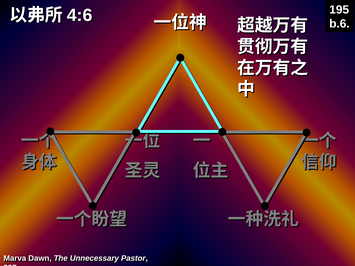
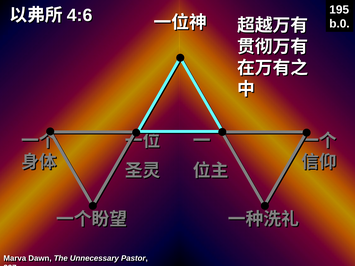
b.6: b.6 -> b.0
